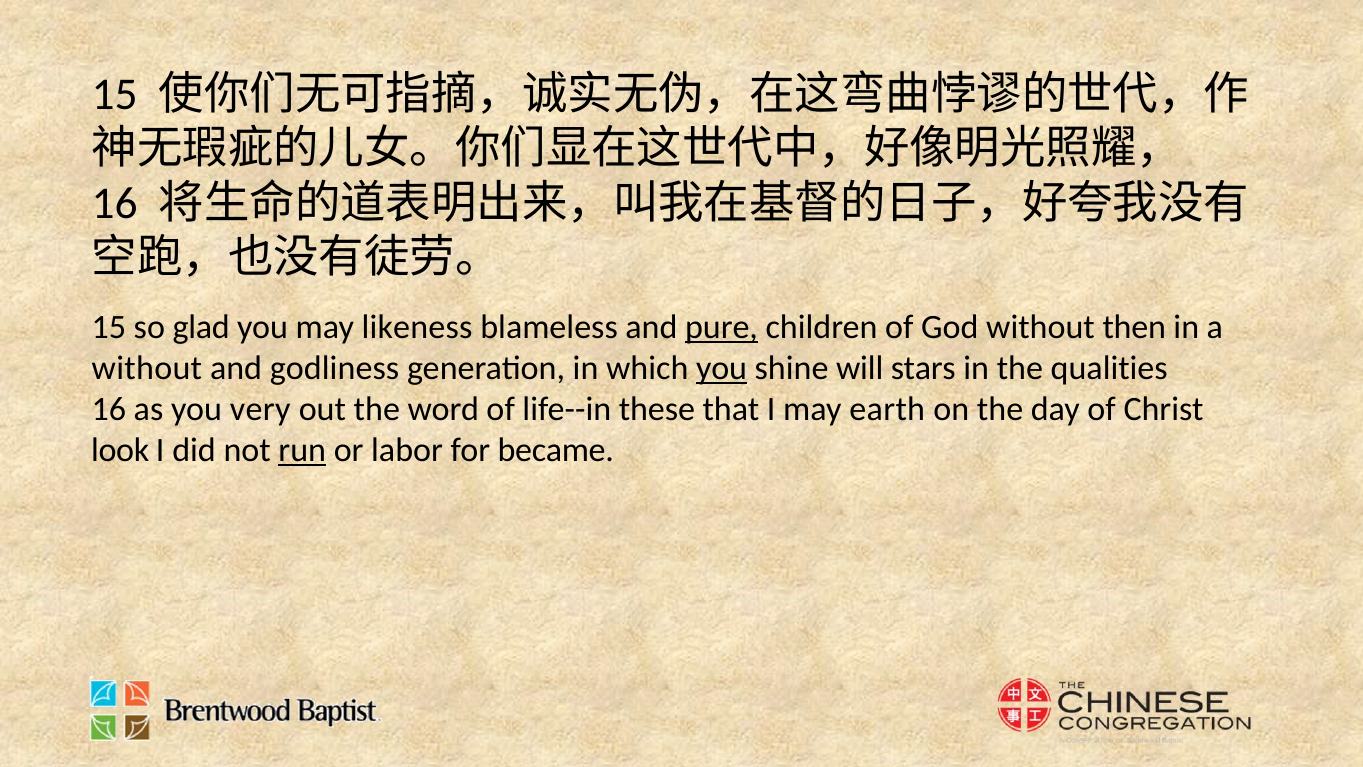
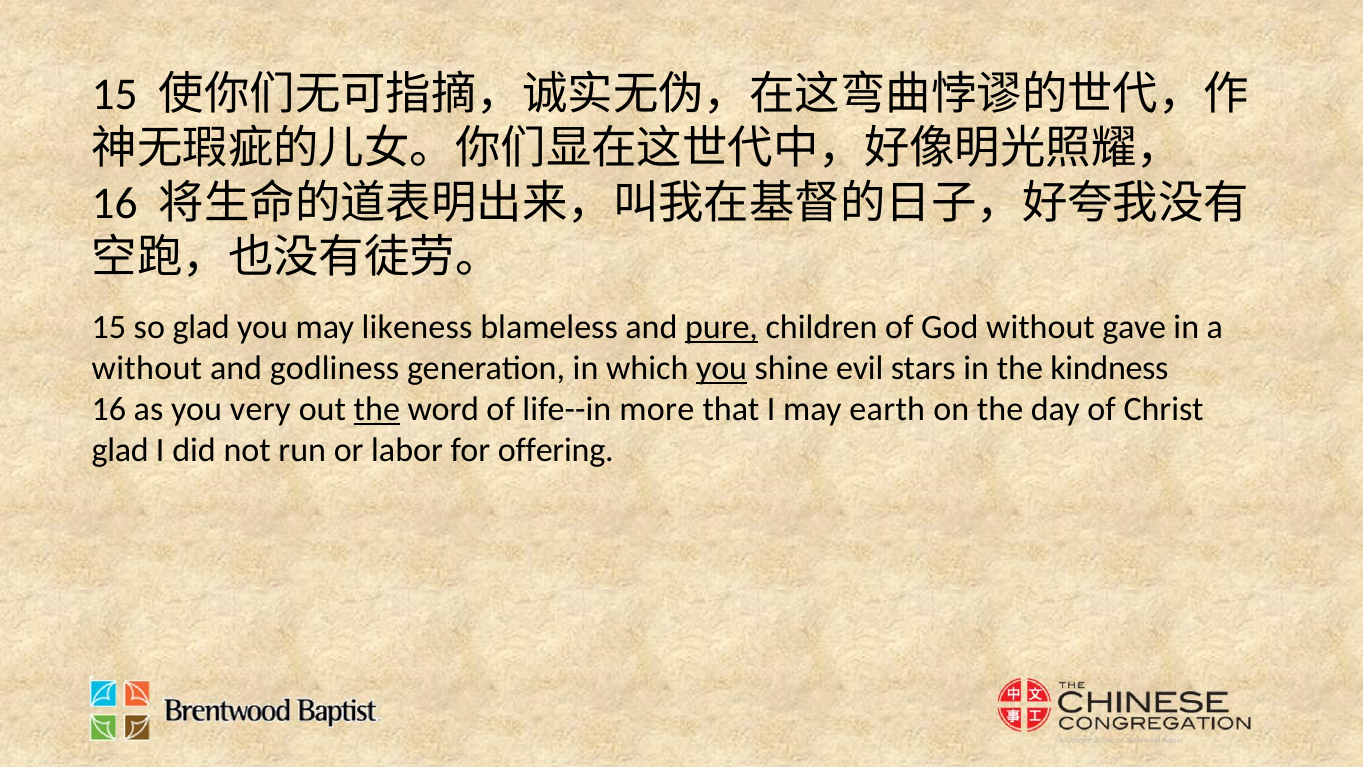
then: then -> gave
will: will -> evil
qualities: qualities -> kindness
the at (377, 409) underline: none -> present
these: these -> more
look at (120, 450): look -> glad
run underline: present -> none
became: became -> offering
